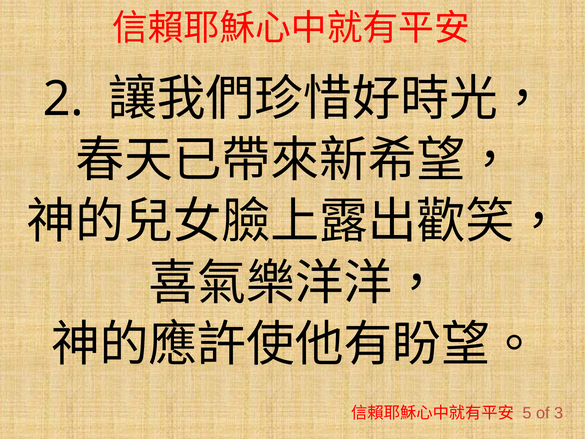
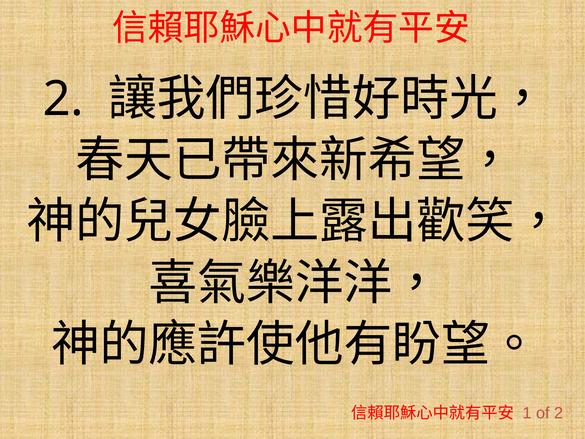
5: 5 -> 1
of 3: 3 -> 2
